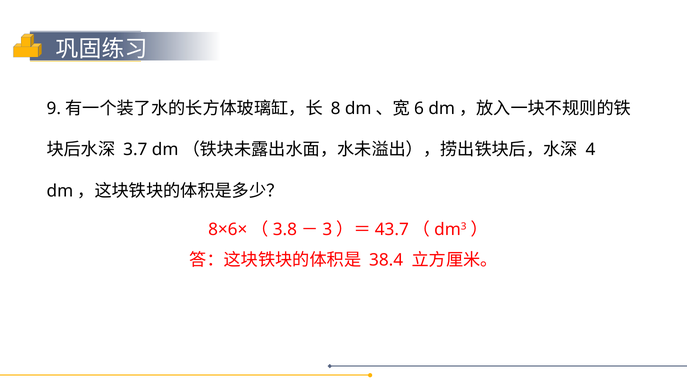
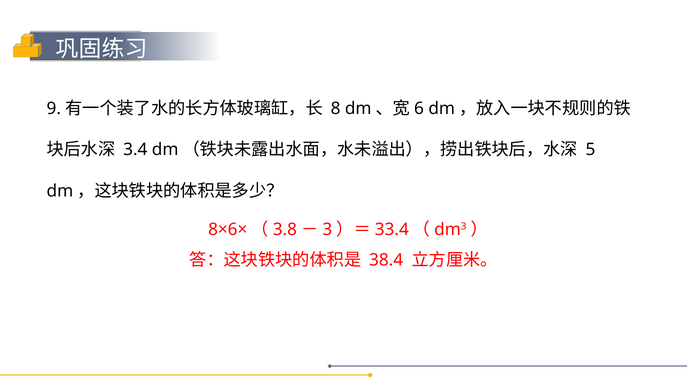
3.7: 3.7 -> 3.4
4: 4 -> 5
43.7: 43.7 -> 33.4
